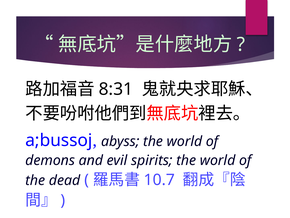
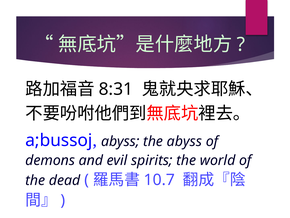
abyss the world: world -> abyss
